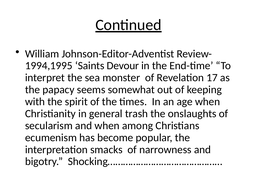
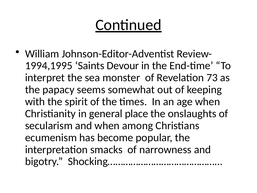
17: 17 -> 73
trash: trash -> place
